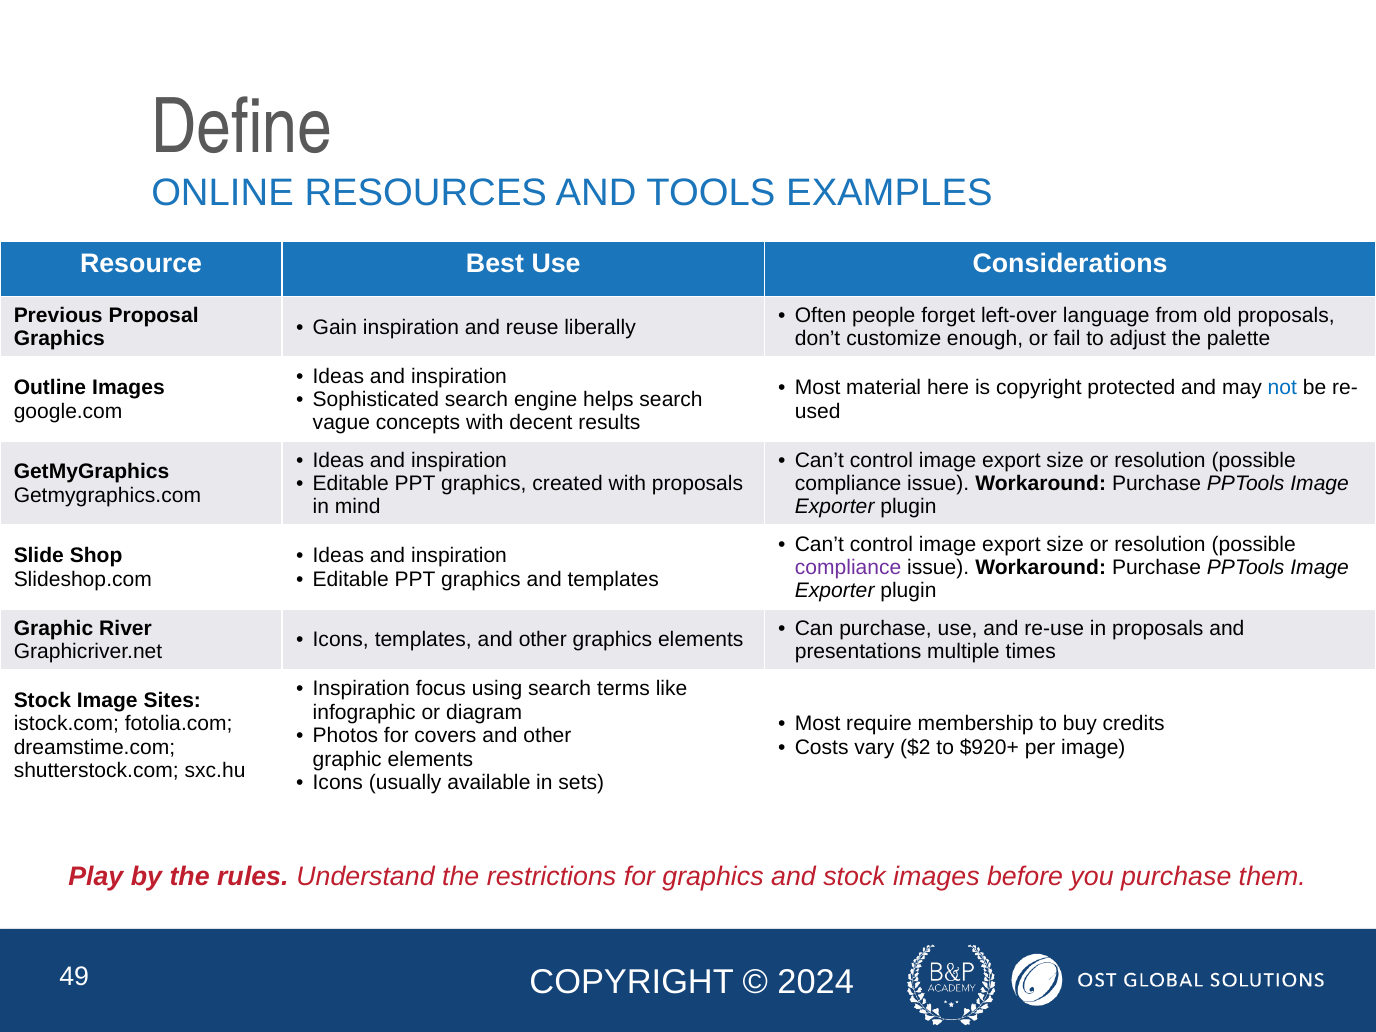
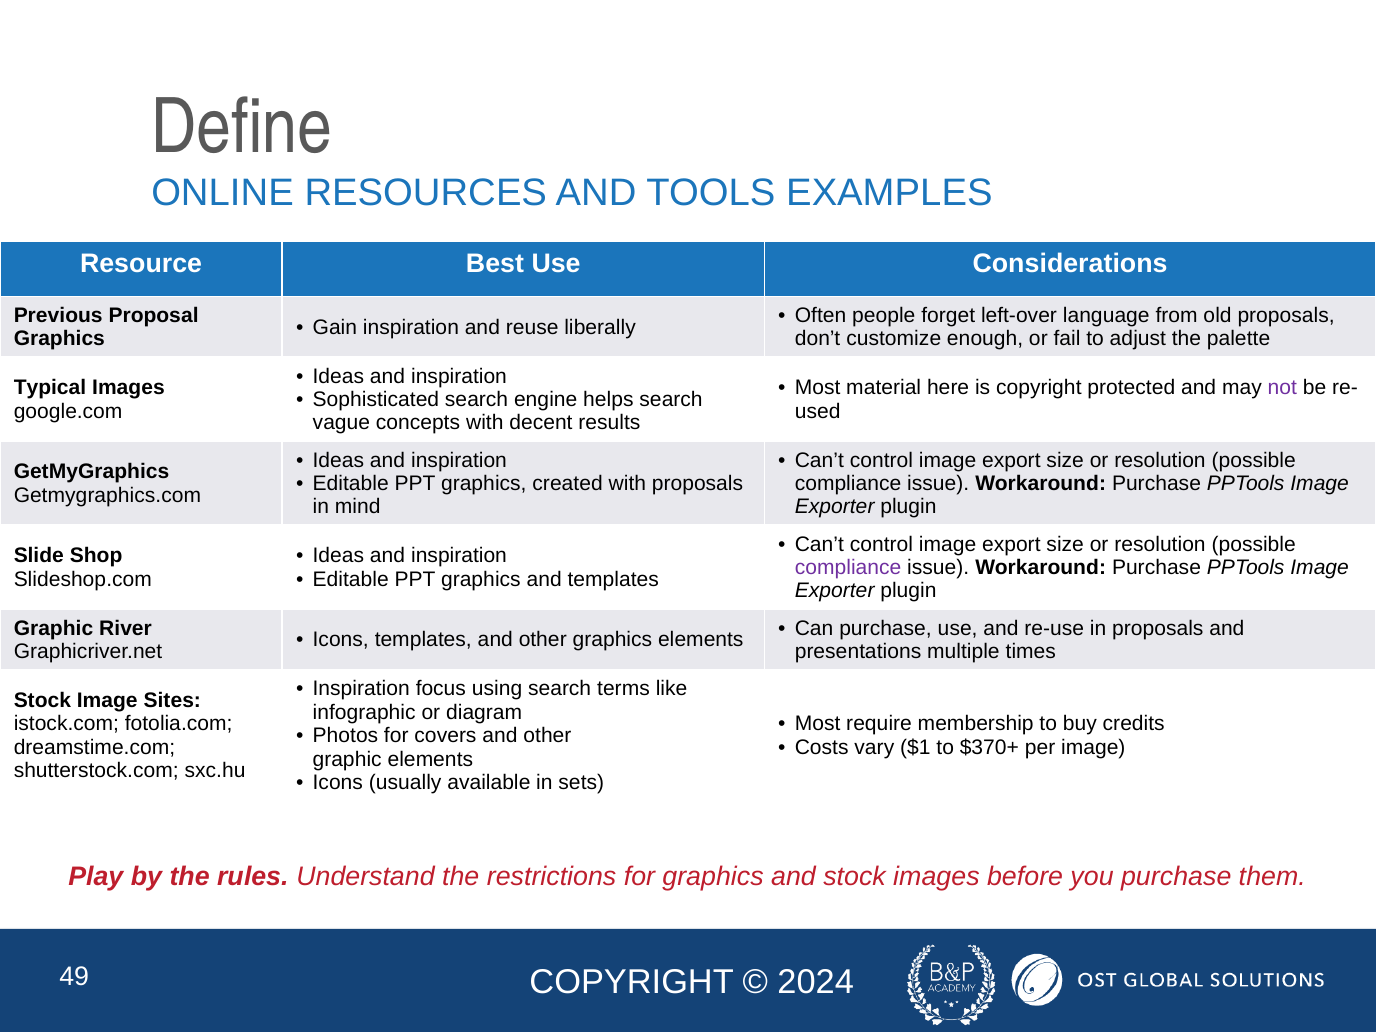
Outline: Outline -> Typical
not colour: blue -> purple
$2: $2 -> $1
$920+: $920+ -> $370+
